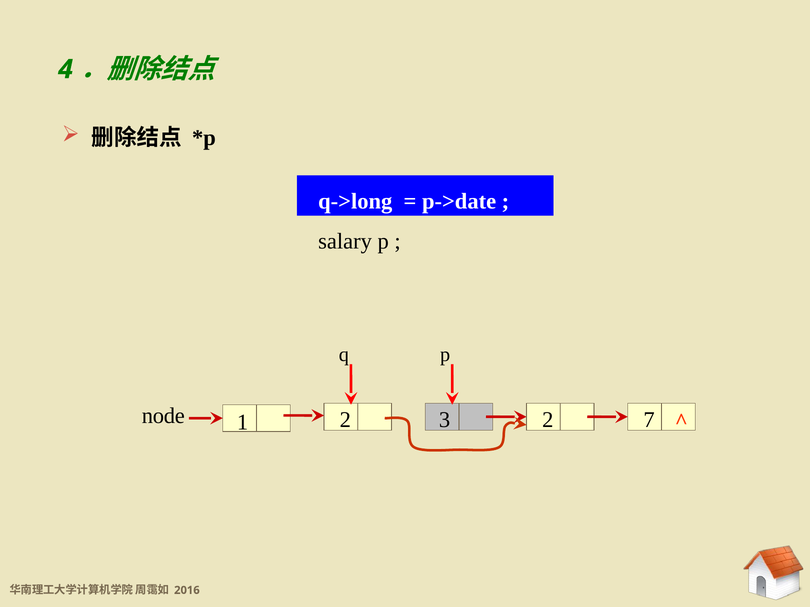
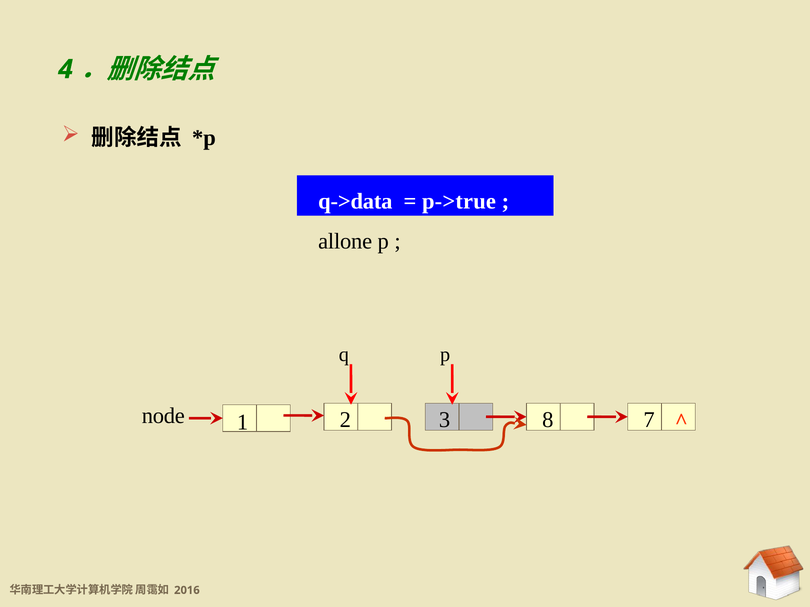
q->long: q->long -> q->data
p->date: p->date -> p->true
salary: salary -> allone
3 2: 2 -> 8
